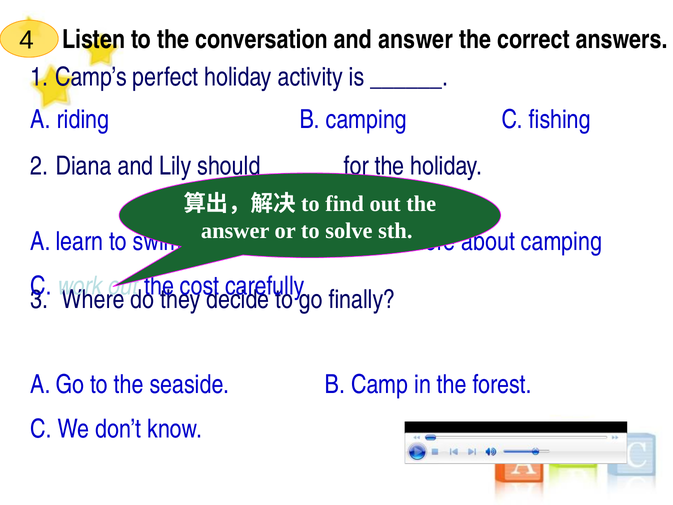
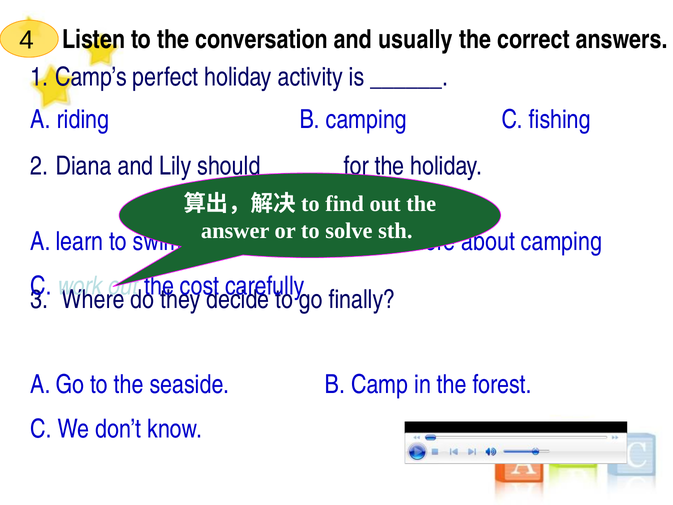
and answer: answer -> usually
